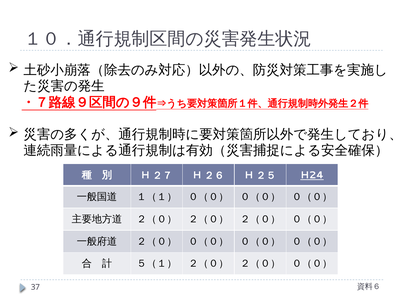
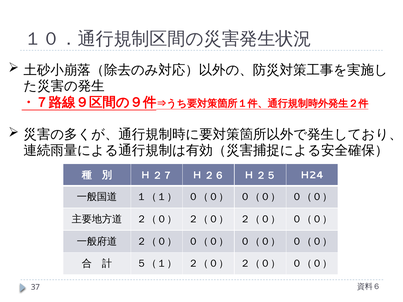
H24 underline: present -> none
